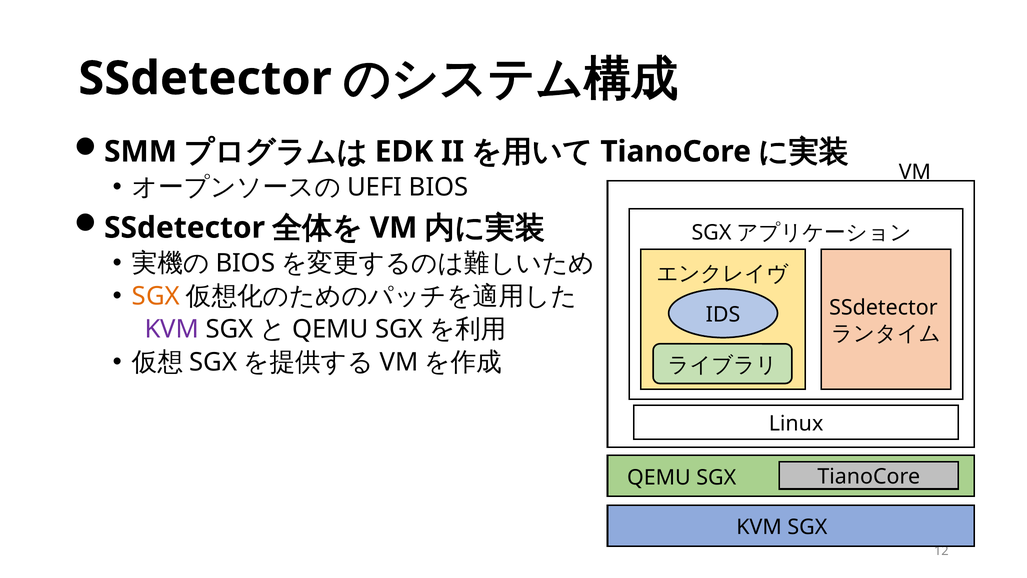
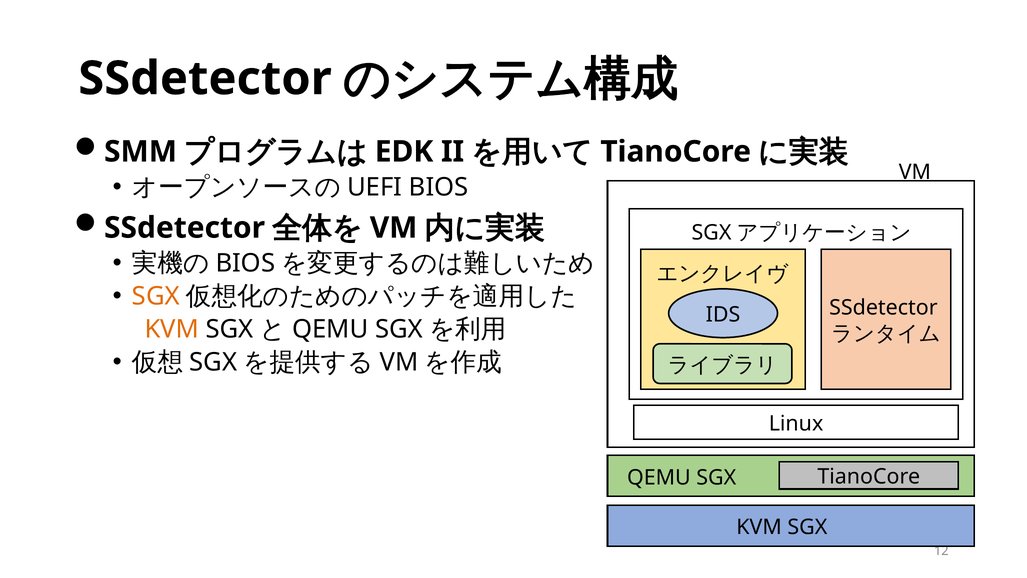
KVM at (172, 329) colour: purple -> orange
